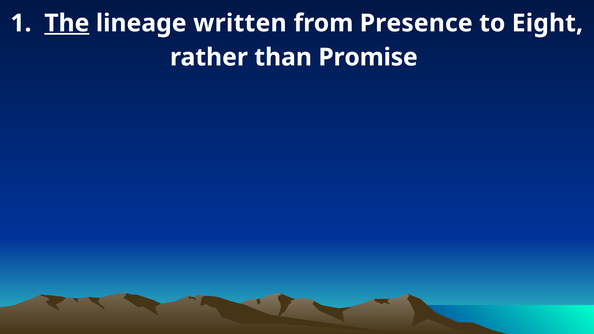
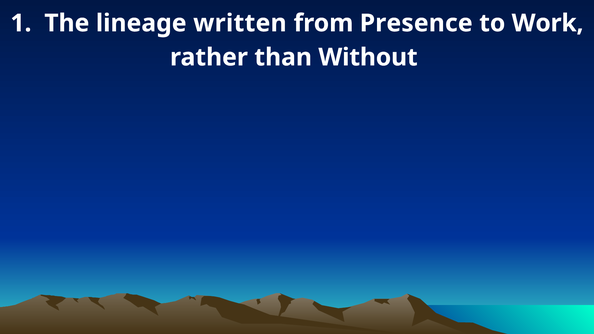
The underline: present -> none
Eight: Eight -> Work
Promise: Promise -> Without
